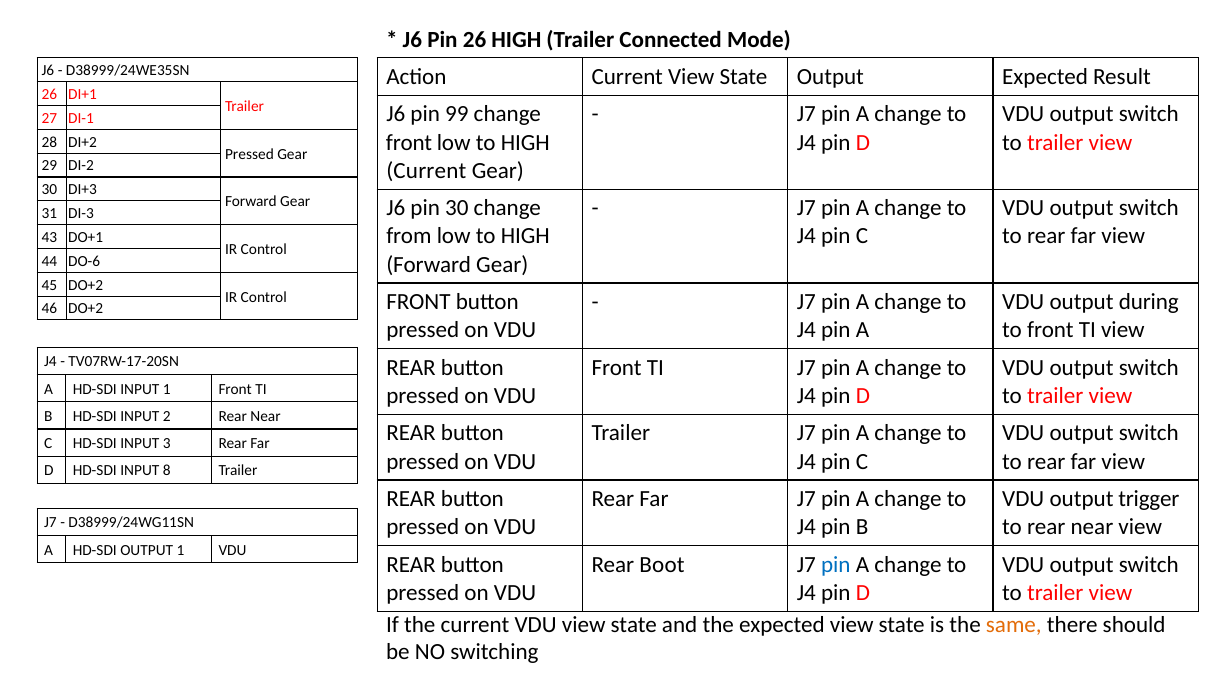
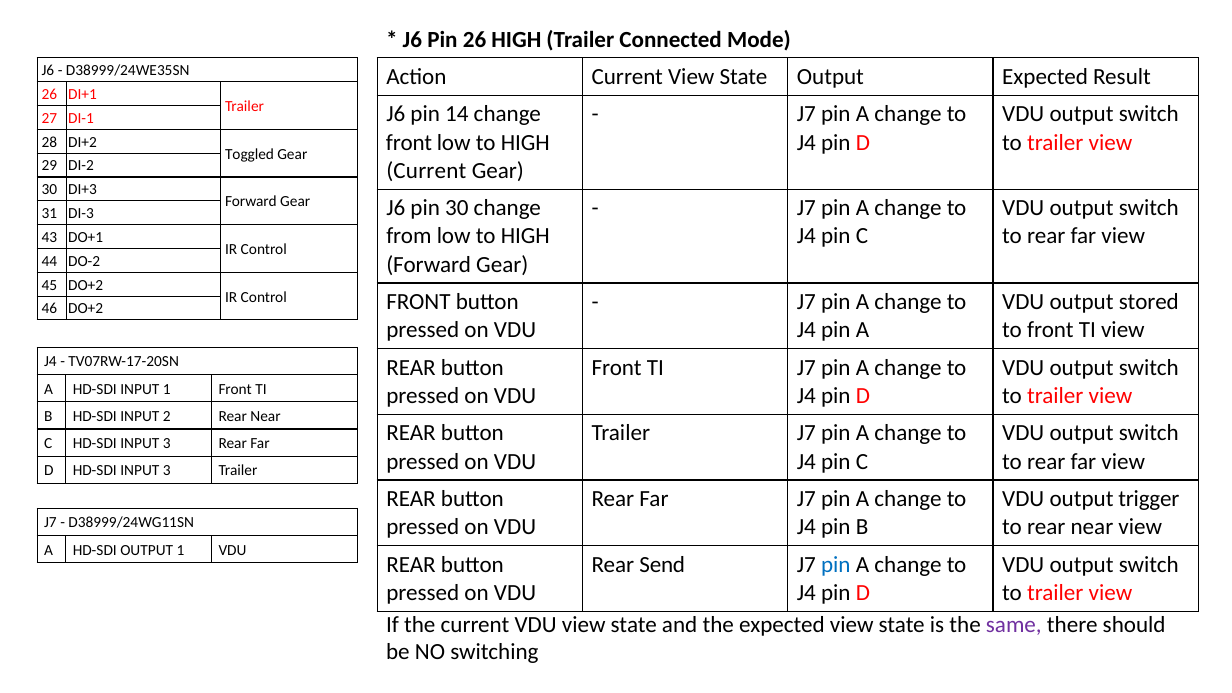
99: 99 -> 14
Pressed at (249, 154): Pressed -> Toggled
DO-6: DO-6 -> DO-2
during: during -> stored
D HD-SDI INPUT 8: 8 -> 3
Boot: Boot -> Send
same colour: orange -> purple
